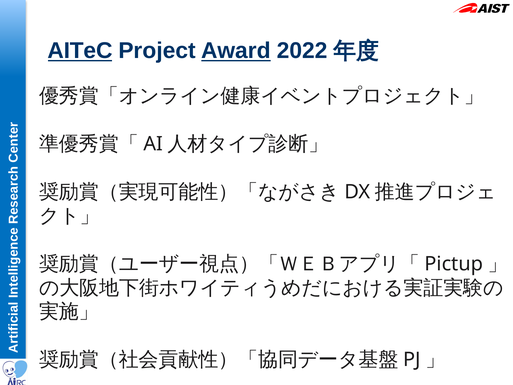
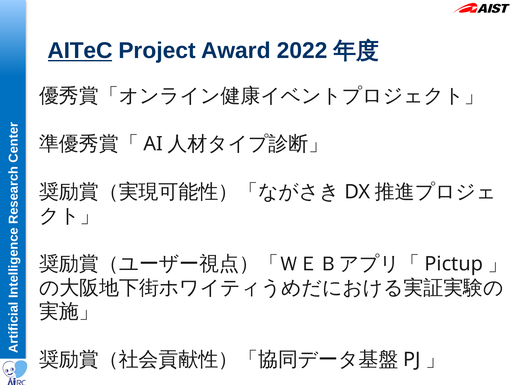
Award underline: present -> none
